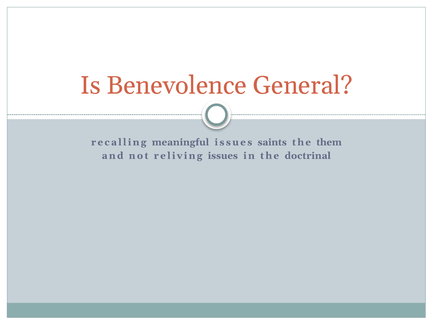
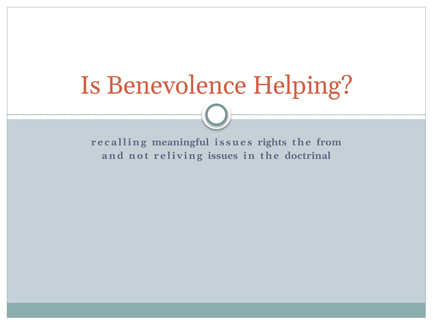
General: General -> Helping
saints: saints -> rights
them: them -> from
